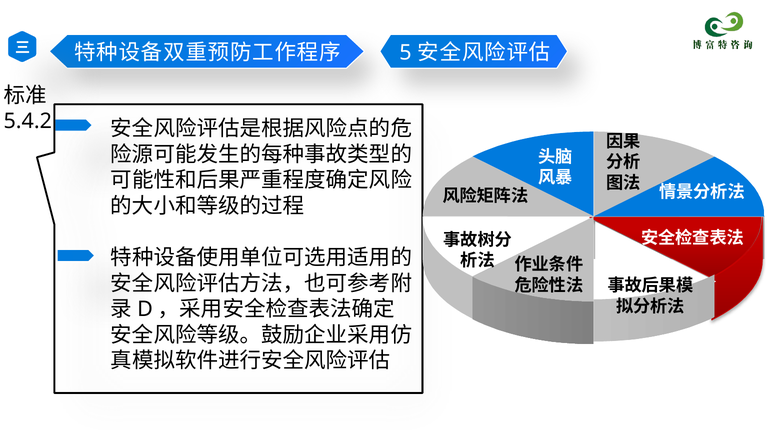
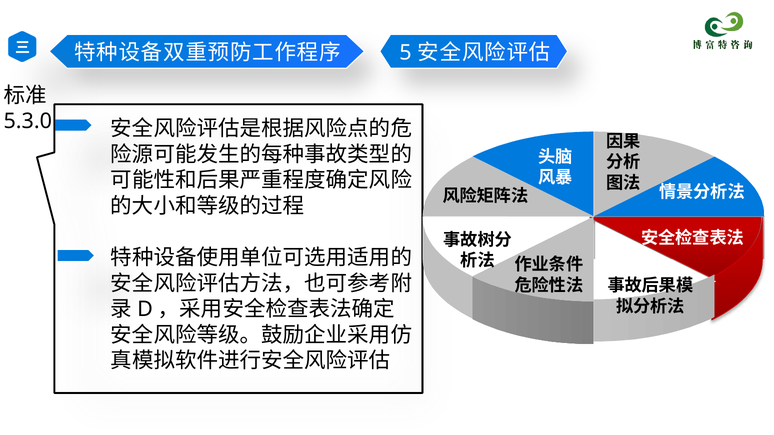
5.4.2: 5.4.2 -> 5.3.0
